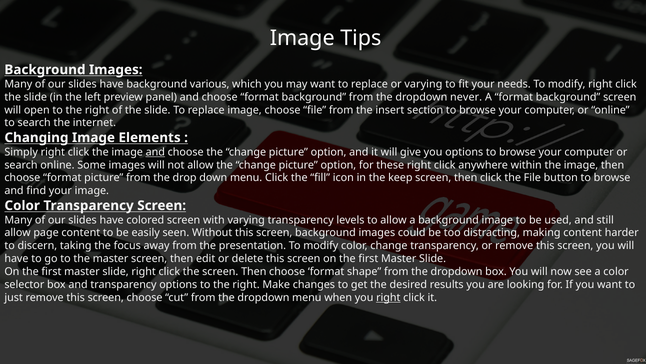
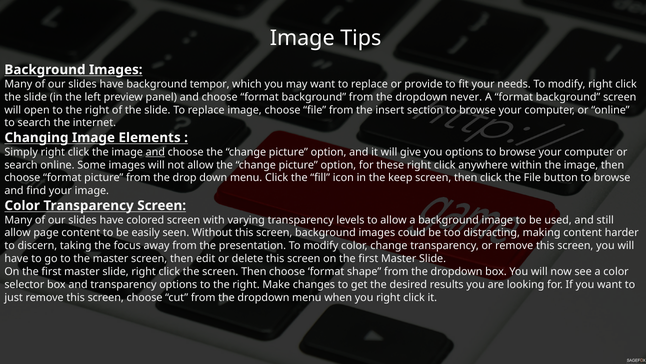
various: various -> tempor
or varying: varying -> provide
right at (388, 297) underline: present -> none
